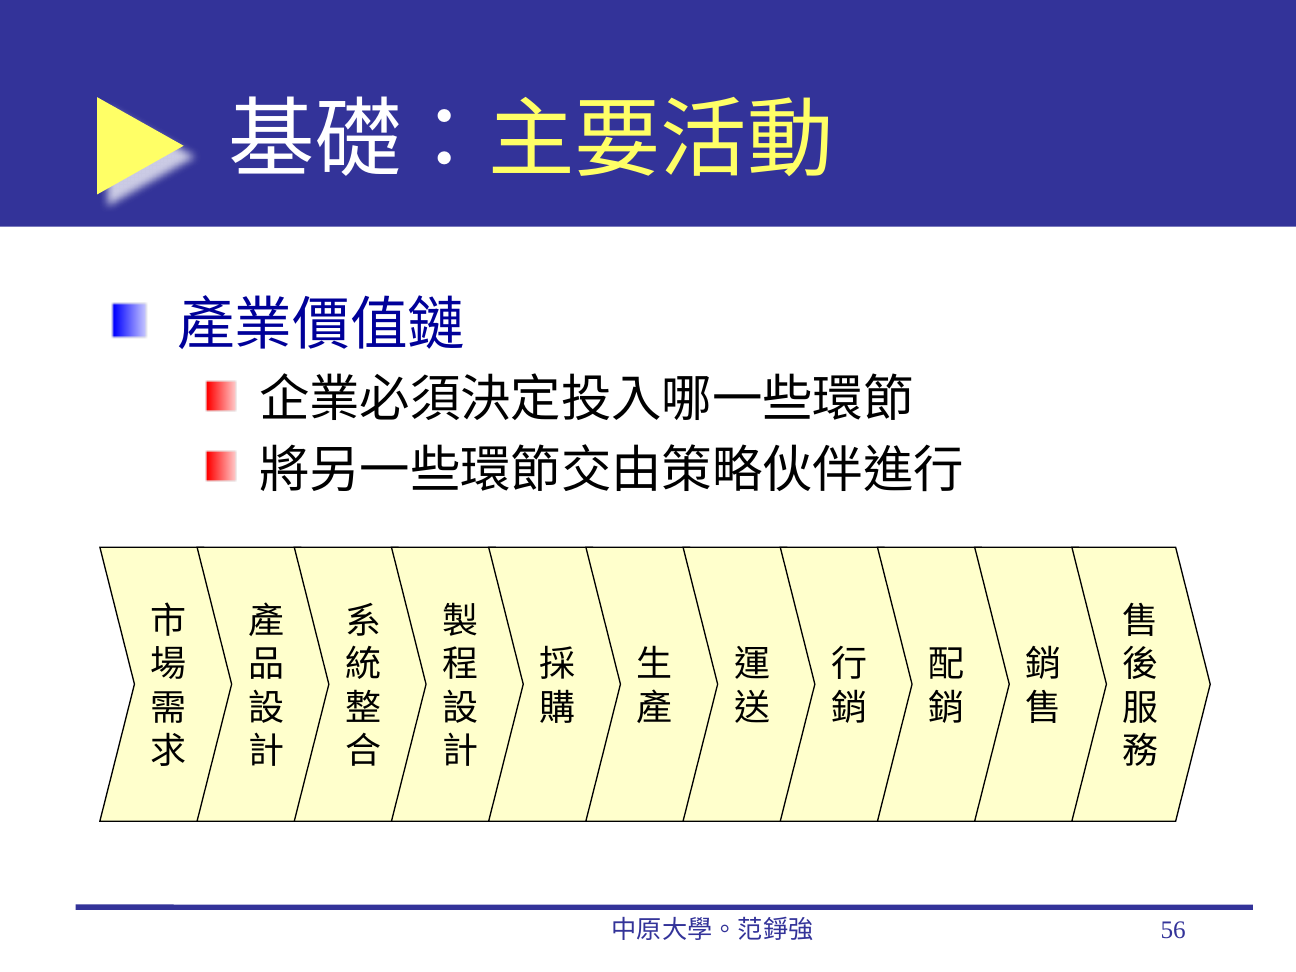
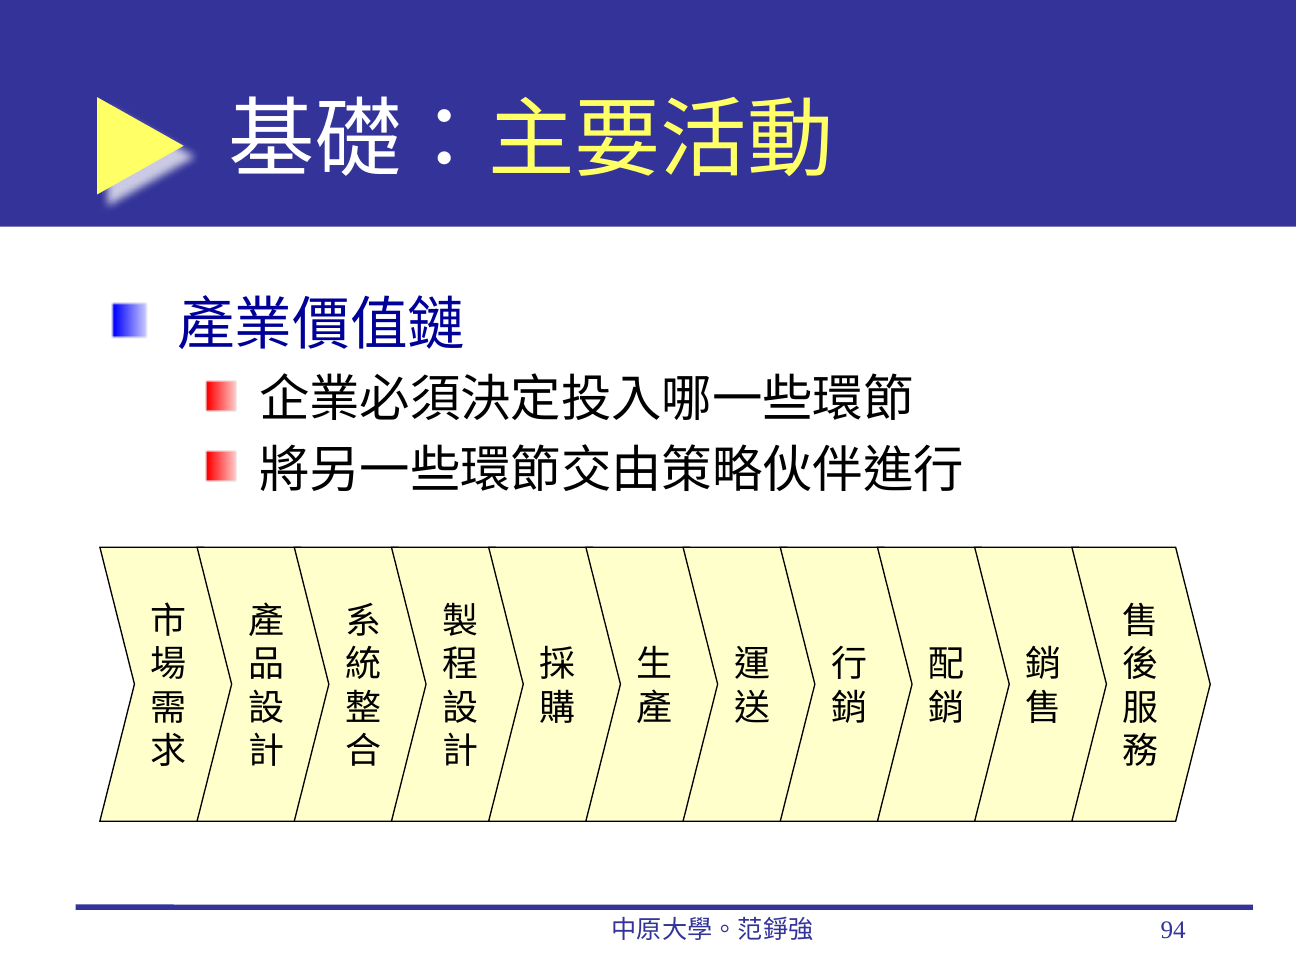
56: 56 -> 94
